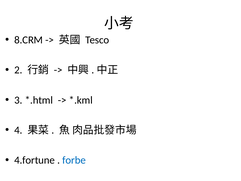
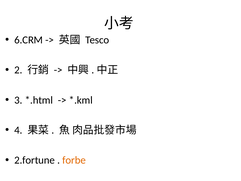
8.CRM: 8.CRM -> 6.CRM
4.fortune: 4.fortune -> 2.fortune
forbe colour: blue -> orange
